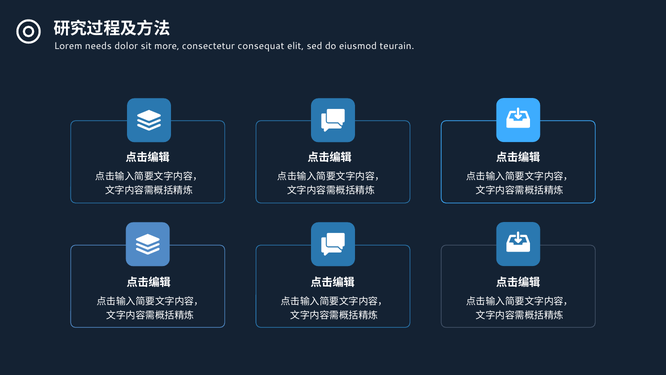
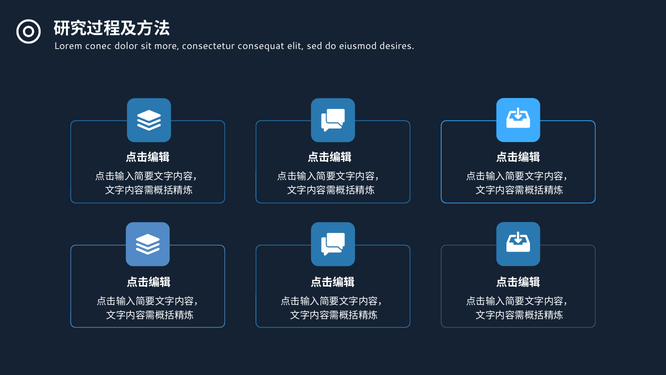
needs: needs -> conec
teurain: teurain -> desires
